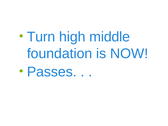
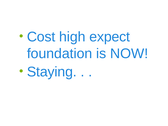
Turn: Turn -> Cost
middle: middle -> expect
Passes: Passes -> Staying
